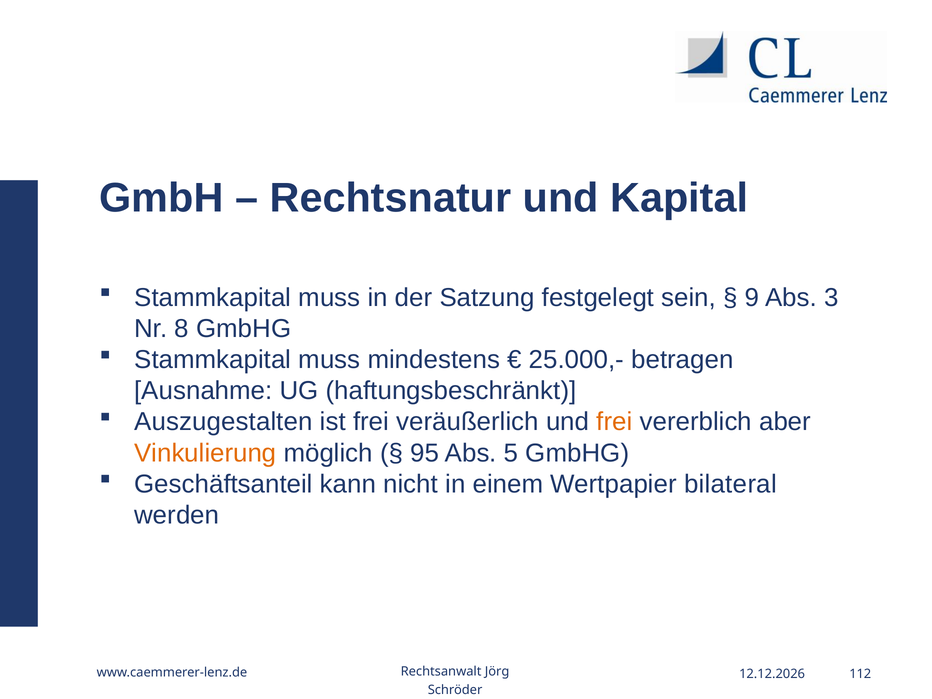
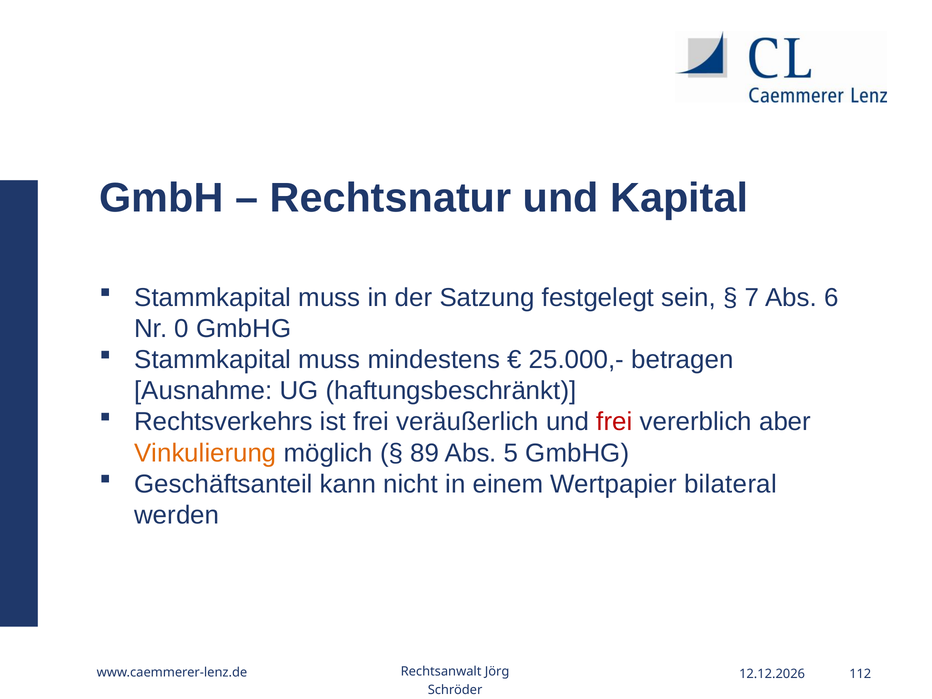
9: 9 -> 7
3: 3 -> 6
8: 8 -> 0
Auszugestalten: Auszugestalten -> Rechtsverkehrs
frei at (614, 422) colour: orange -> red
95: 95 -> 89
